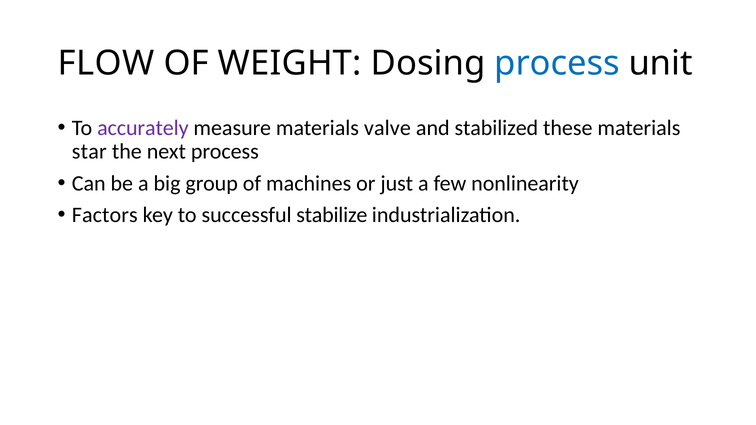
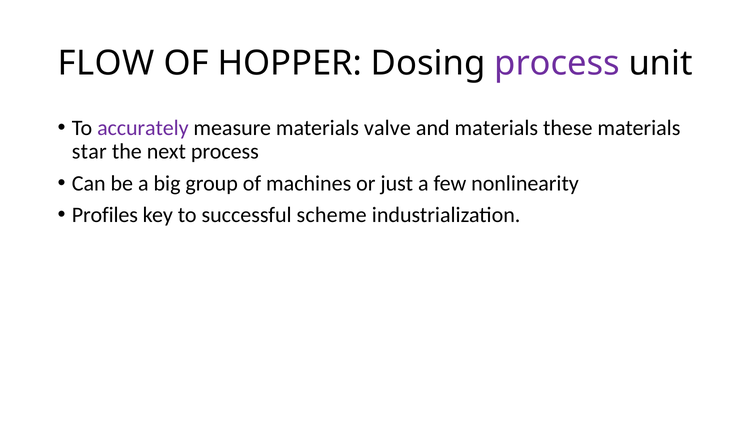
WEIGHT: WEIGHT -> HOPPER
process at (557, 64) colour: blue -> purple
and stabilized: stabilized -> materials
Factors: Factors -> Profiles
stabilize: stabilize -> scheme
